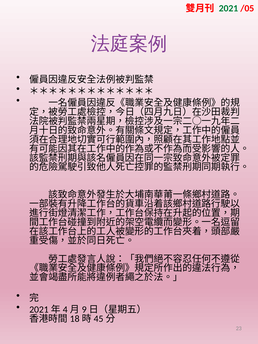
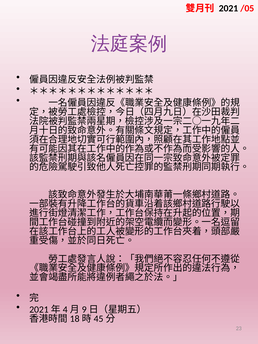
2021 colour: green -> black
